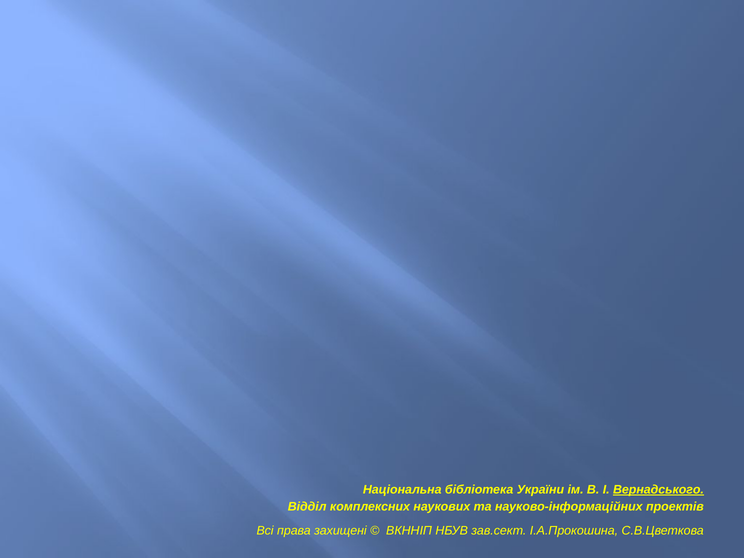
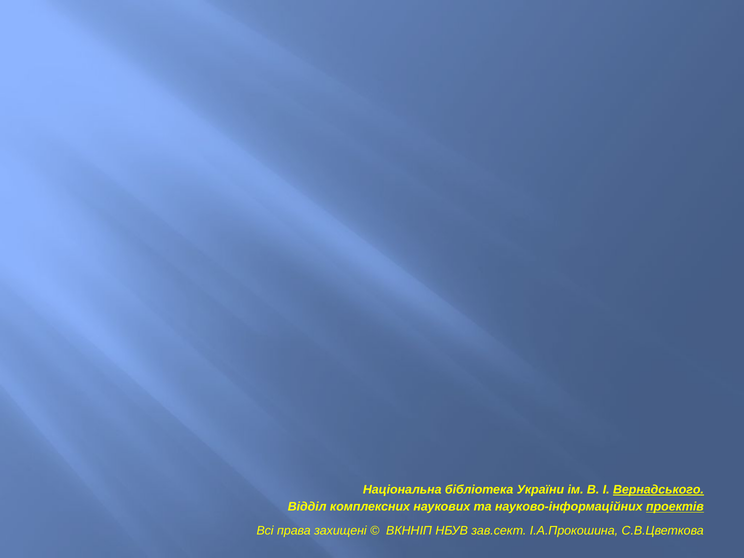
проектів underline: none -> present
